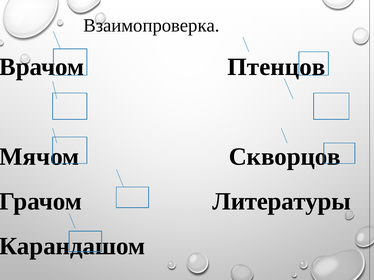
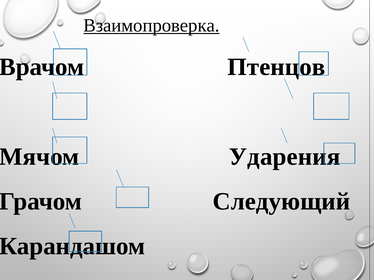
Взаимопроверка underline: none -> present
Скворцов: Скворцов -> Ударения
Литературы: Литературы -> Следующий
